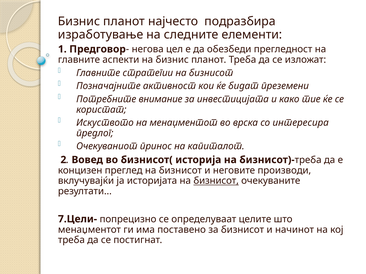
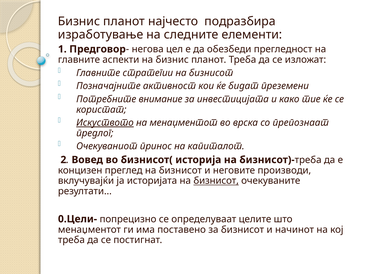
Искуството underline: none -> present
интересира: интересира -> препознаат
7.Цели-: 7.Цели- -> 0.Цели-
